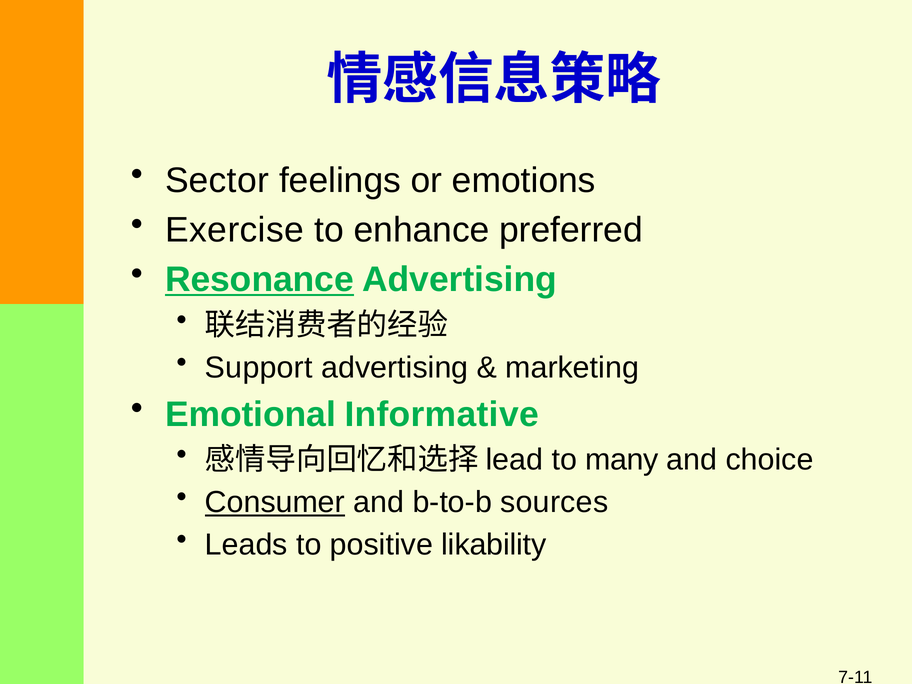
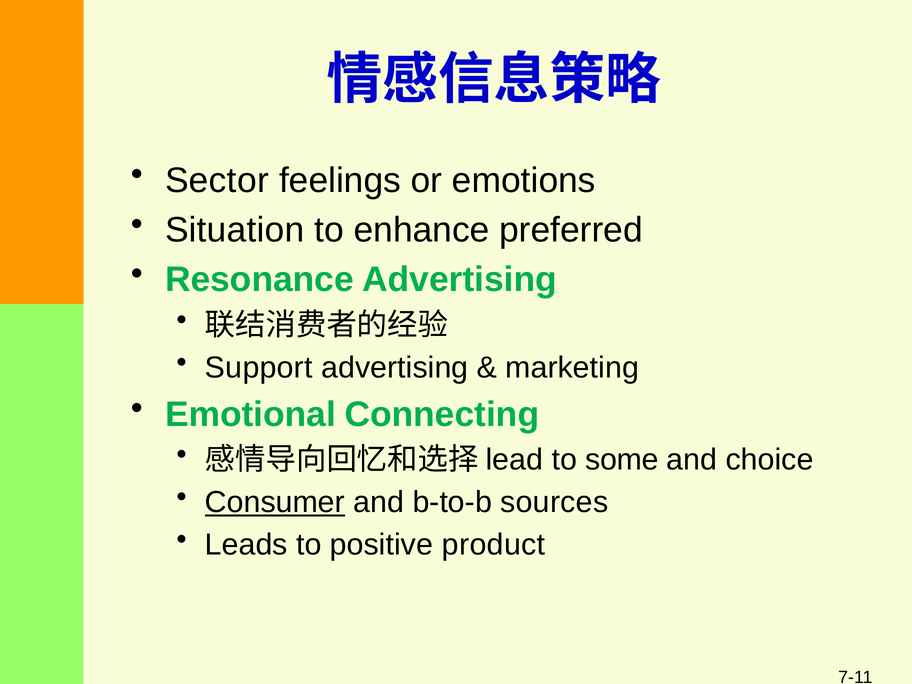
Exercise: Exercise -> Situation
Resonance underline: present -> none
Informative: Informative -> Connecting
many: many -> some
likability: likability -> product
